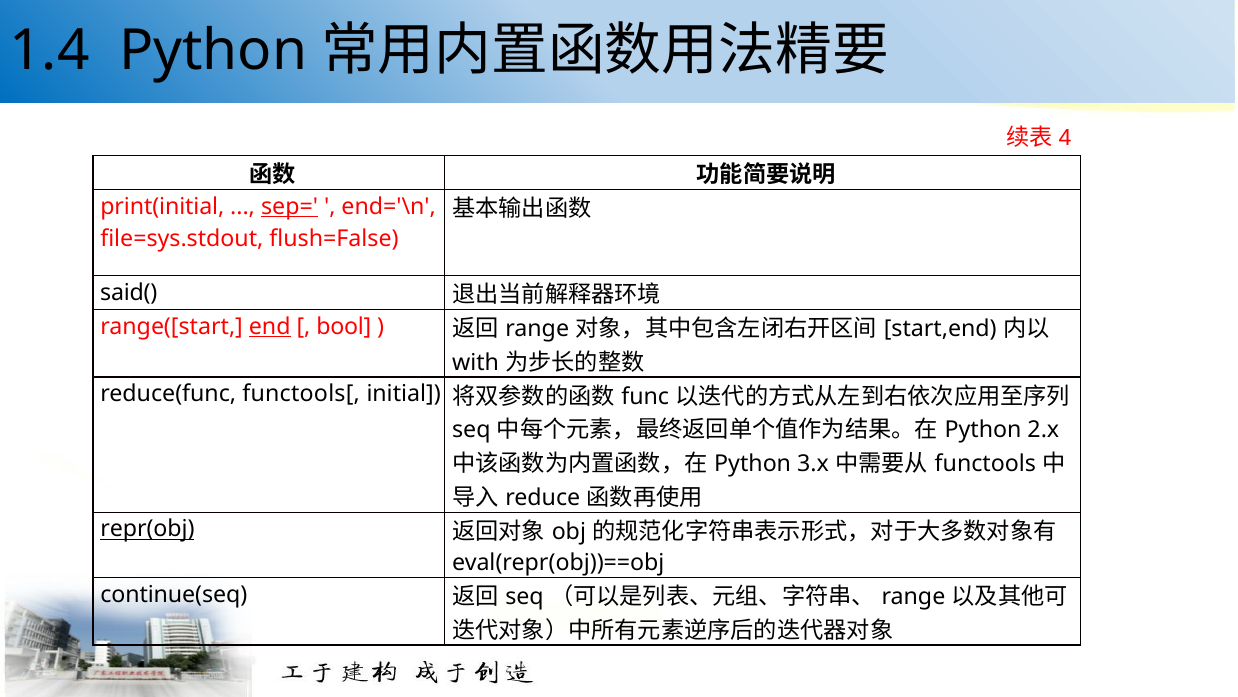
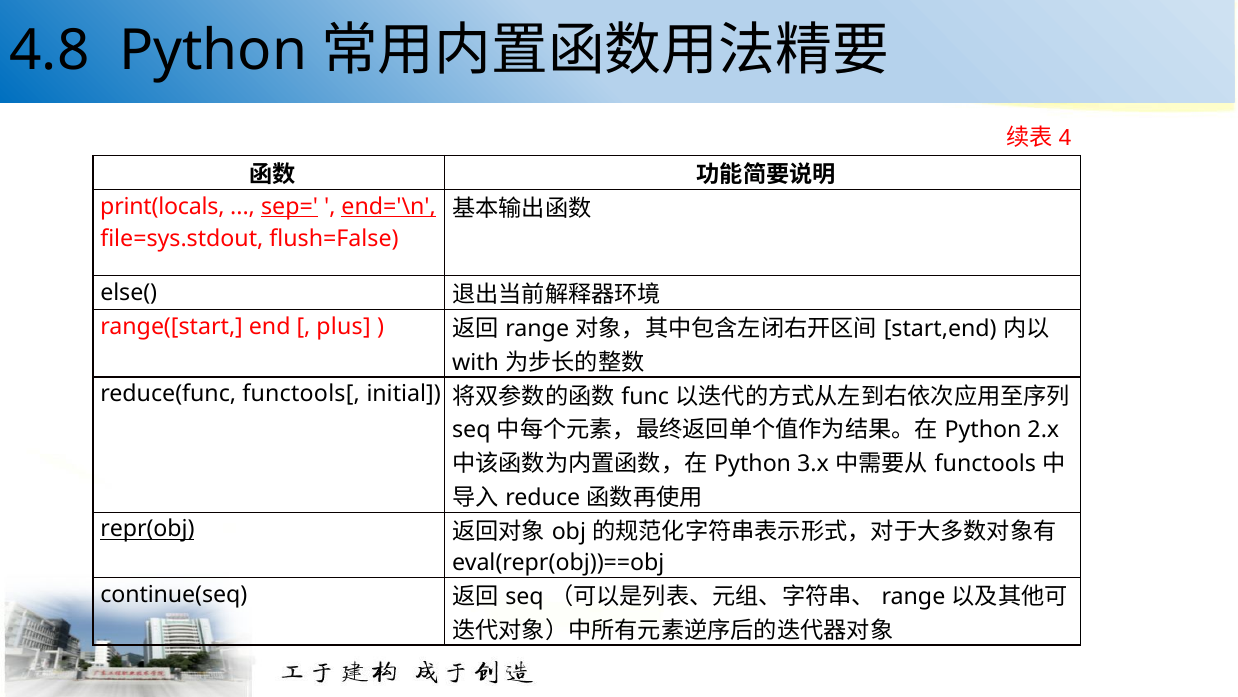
1.4: 1.4 -> 4.8
print(initial: print(initial -> print(locals
end='\n underline: none -> present
said(: said( -> else(
end underline: present -> none
bool: bool -> plus
